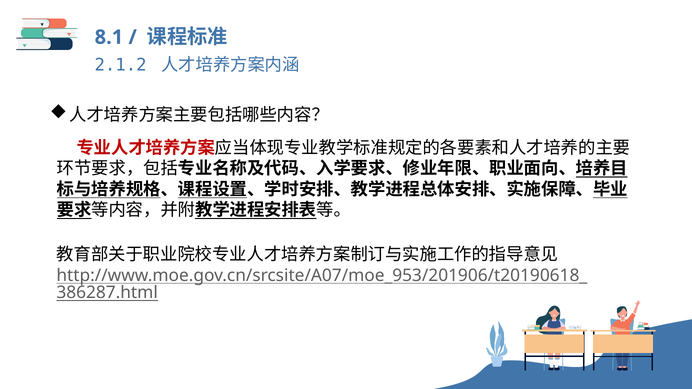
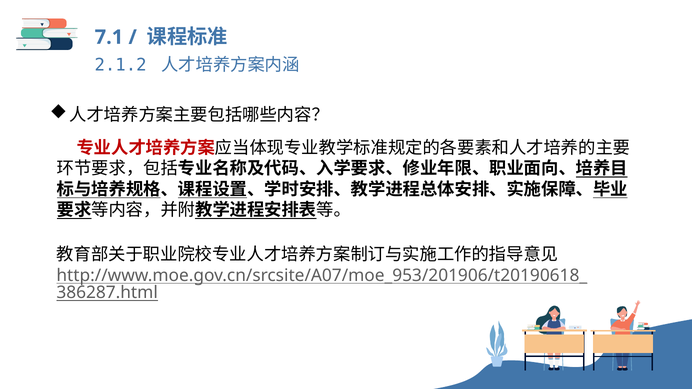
8.1: 8.1 -> 7.1
